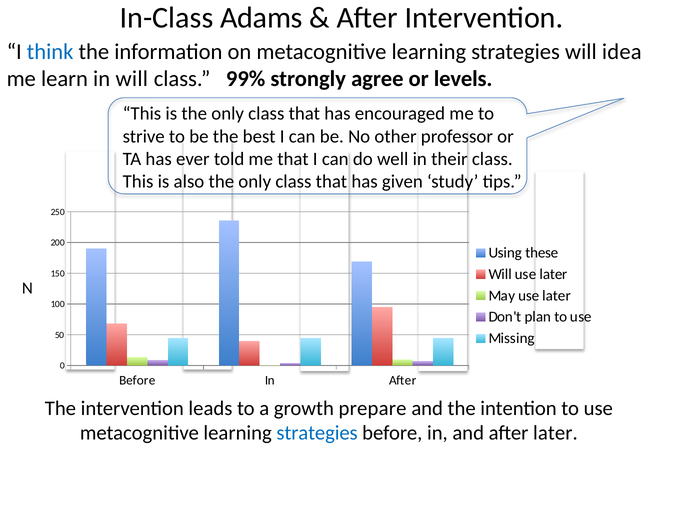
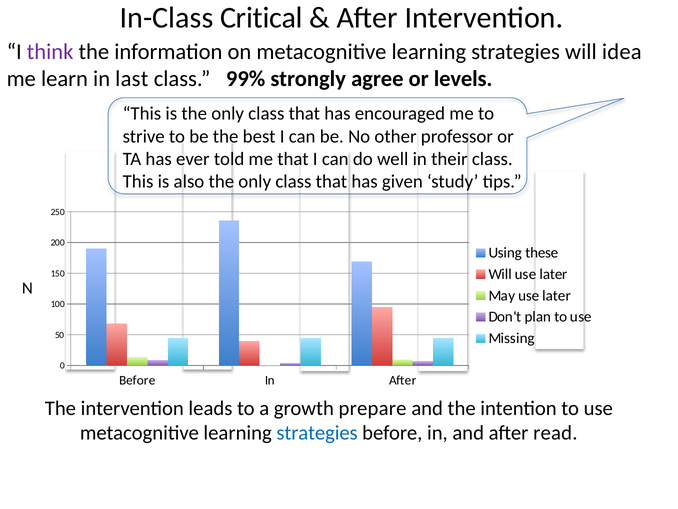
Adams: Adams -> Critical
think colour: blue -> purple
in will: will -> last
after later: later -> read
